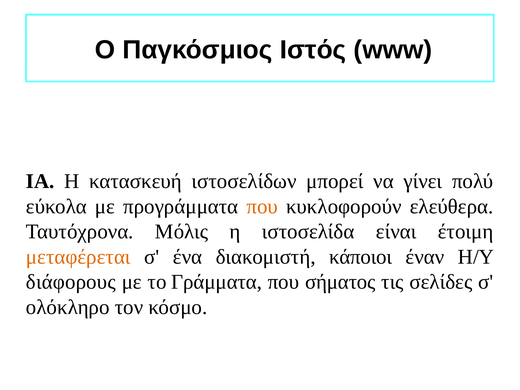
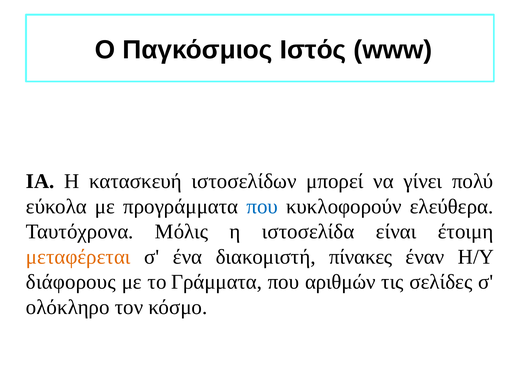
που at (262, 206) colour: orange -> blue
κάποιοι: κάποιοι -> πίνακες
σήματος: σήματος -> αριθμών
